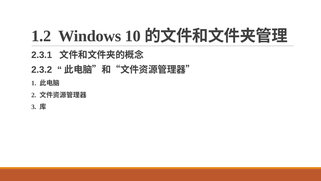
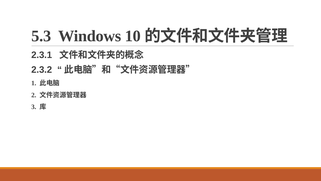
1.2: 1.2 -> 5.3
